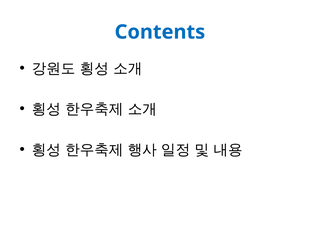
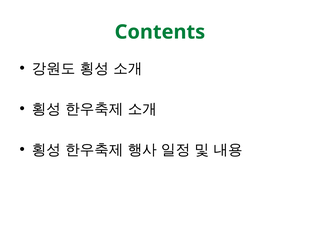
Contents colour: blue -> green
